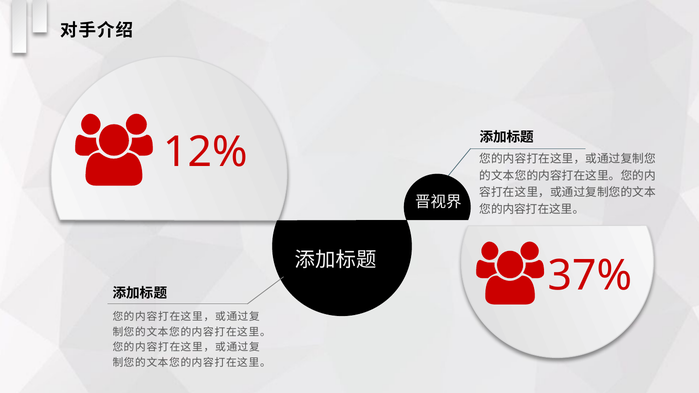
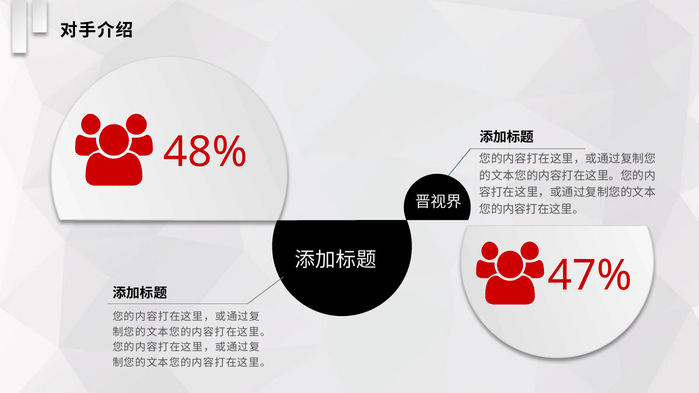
12%: 12% -> 48%
37%: 37% -> 47%
